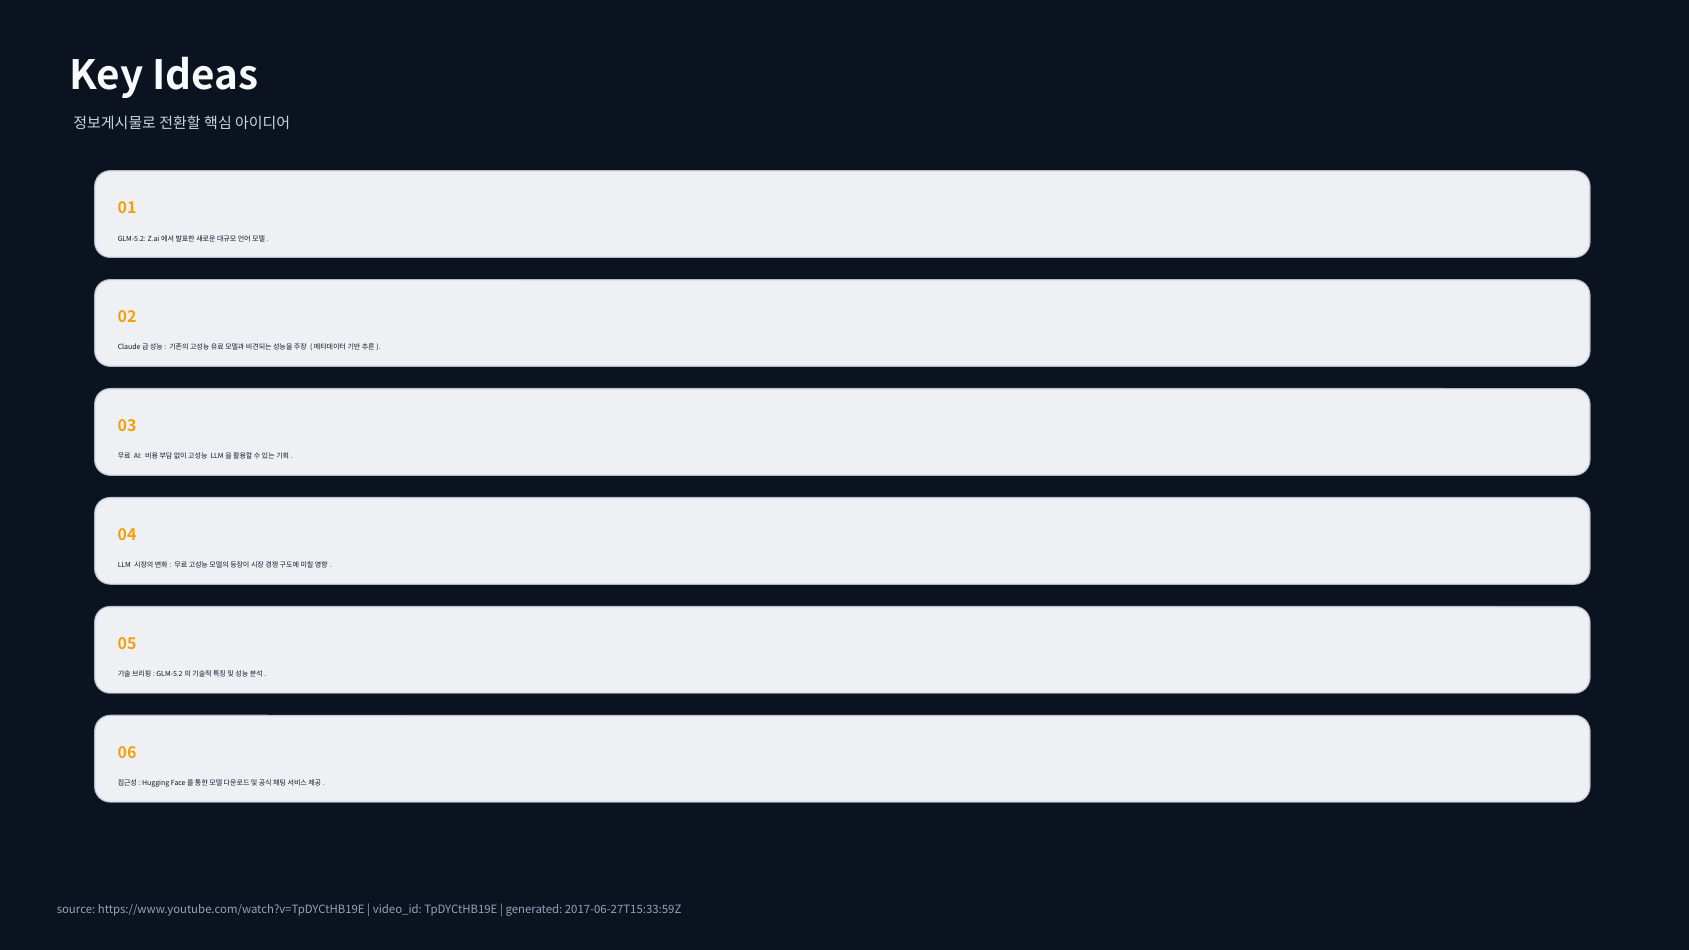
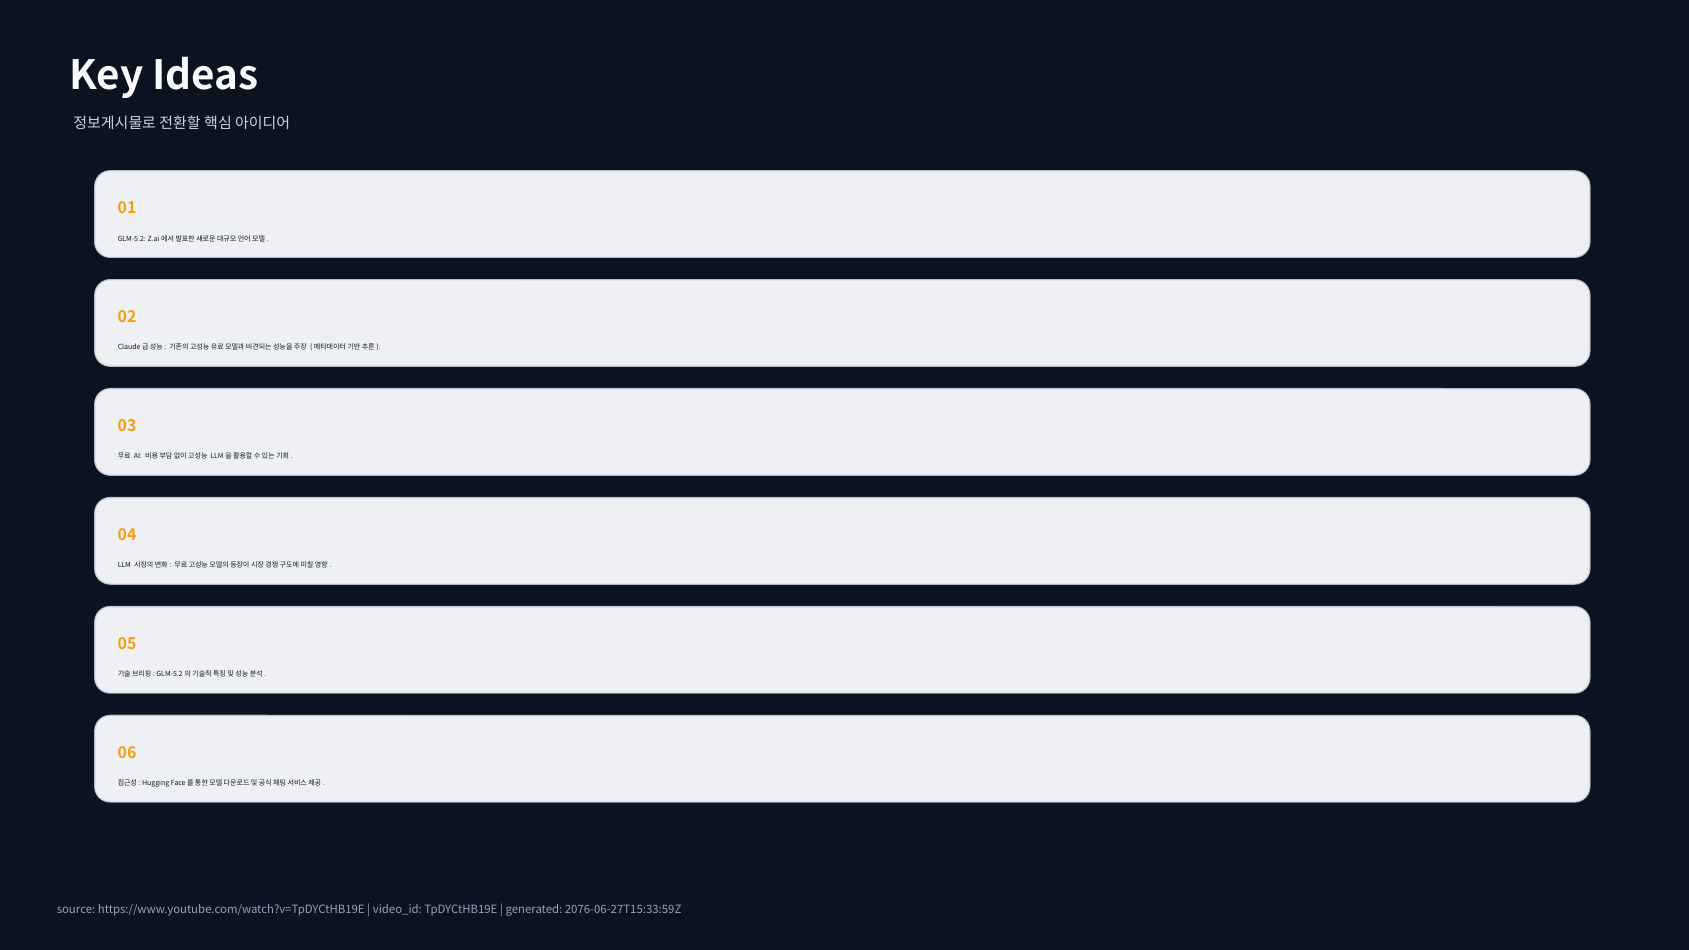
2017-06-27T15:33:59Z: 2017-06-27T15:33:59Z -> 2076-06-27T15:33:59Z
